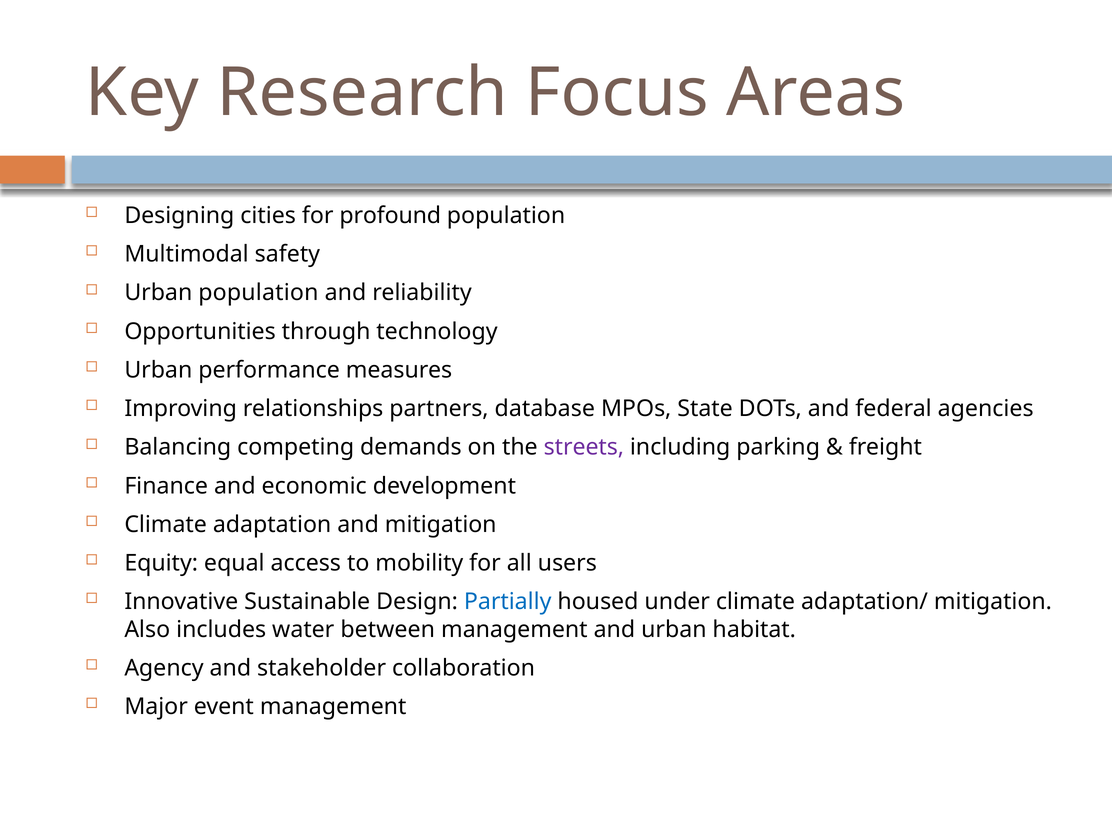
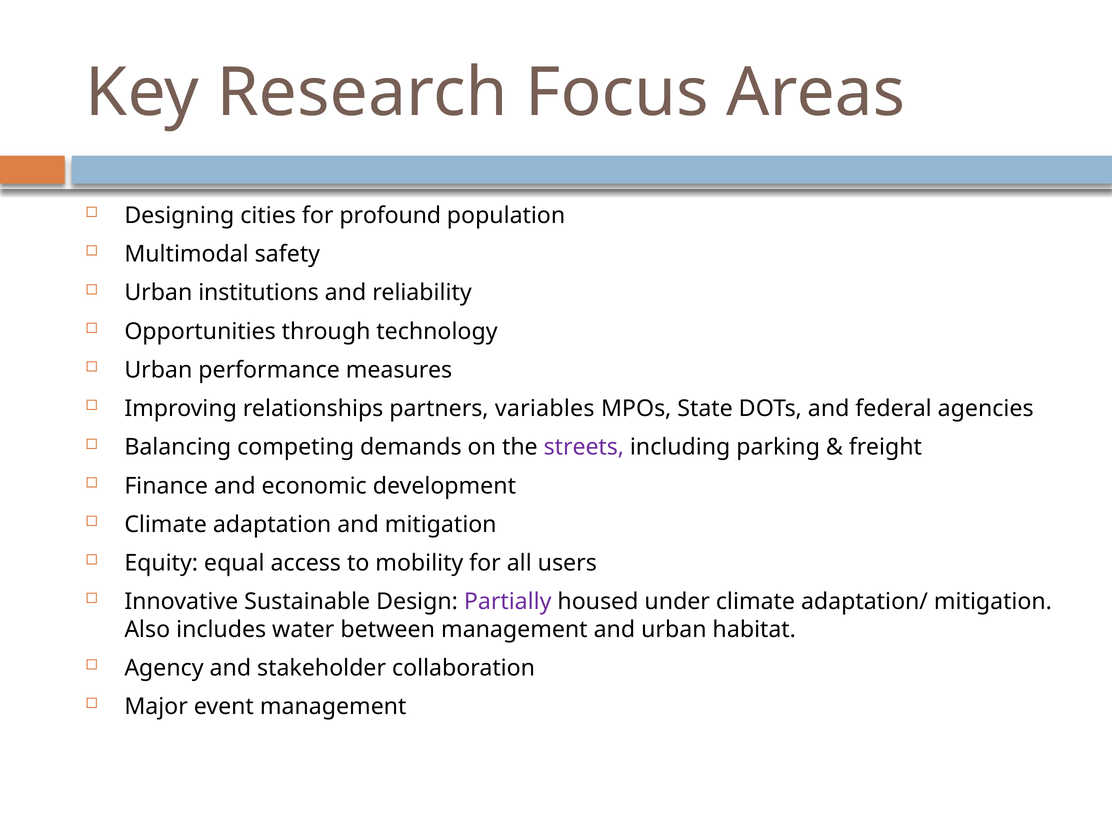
Urban population: population -> institutions
database: database -> variables
Partially colour: blue -> purple
